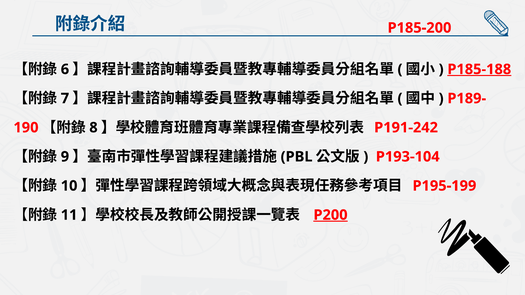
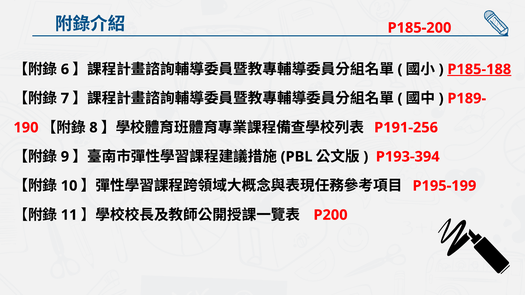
P191-242: P191-242 -> P191-256
P193-104: P193-104 -> P193-394
P200 underline: present -> none
